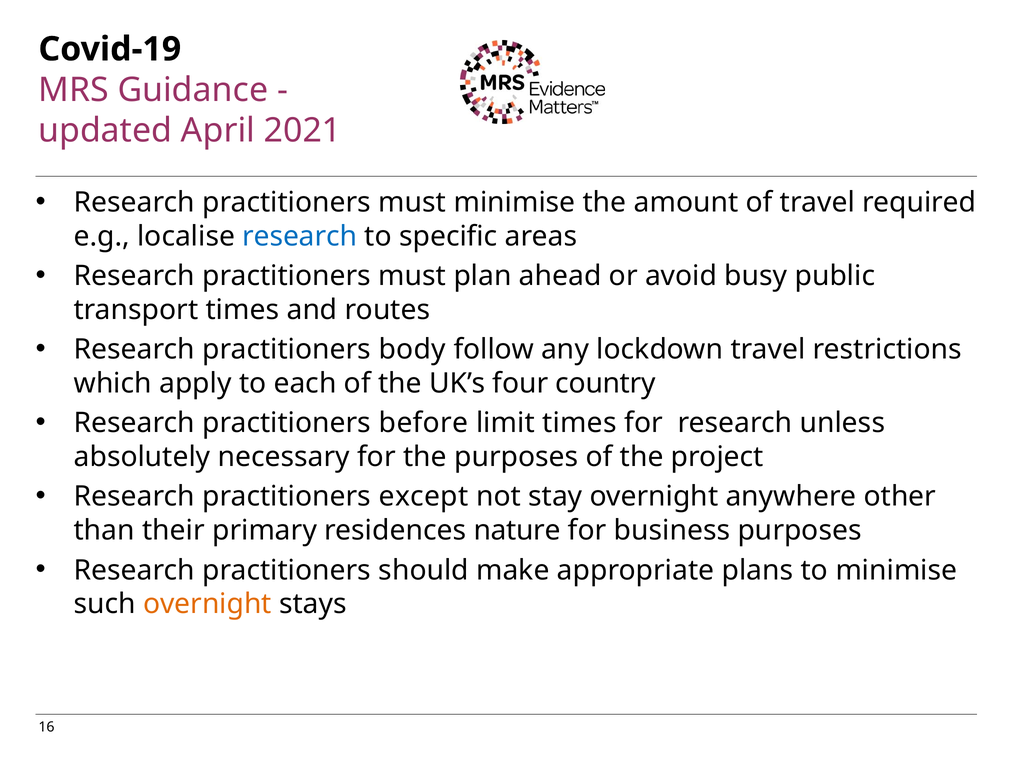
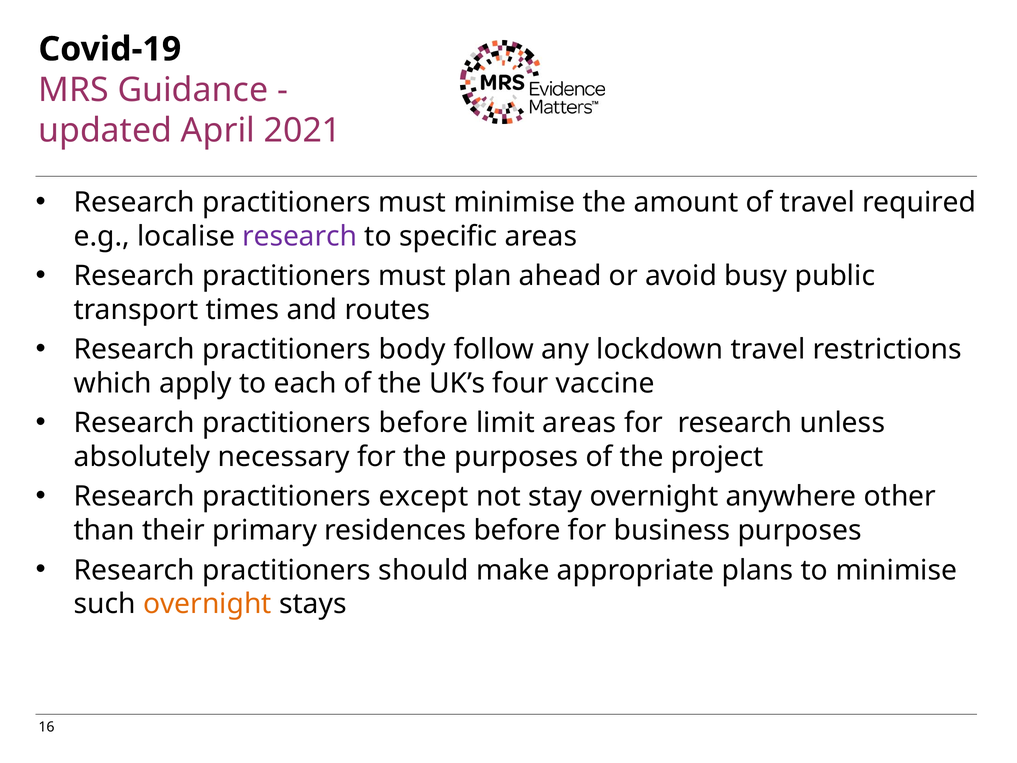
research at (300, 236) colour: blue -> purple
country: country -> vaccine
limit times: times -> areas
residences nature: nature -> before
